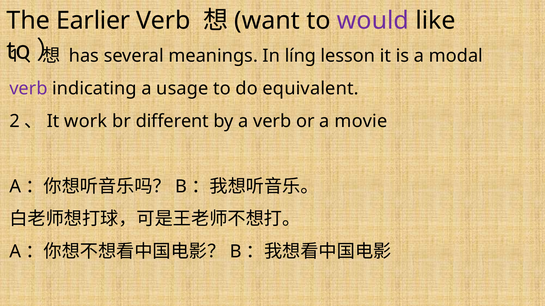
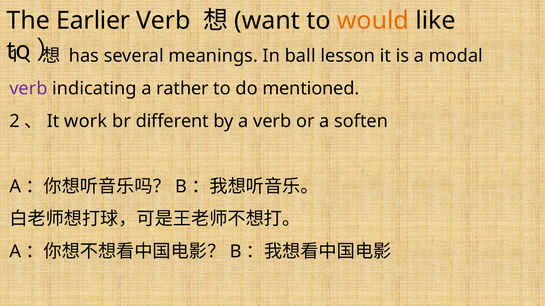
would colour: purple -> orange
líng: líng -> ball
usage: usage -> rather
equivalent: equivalent -> mentioned
movie: movie -> soften
